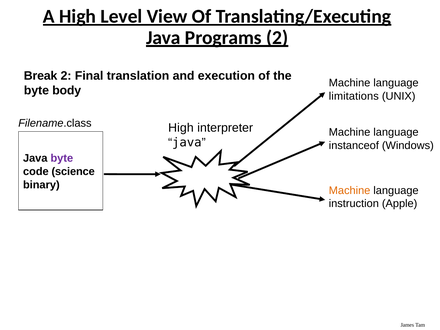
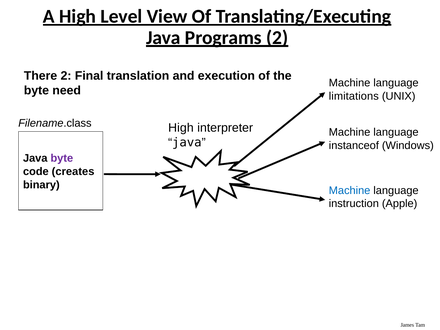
Break: Break -> There
body: body -> need
science: science -> creates
Machine at (350, 190) colour: orange -> blue
